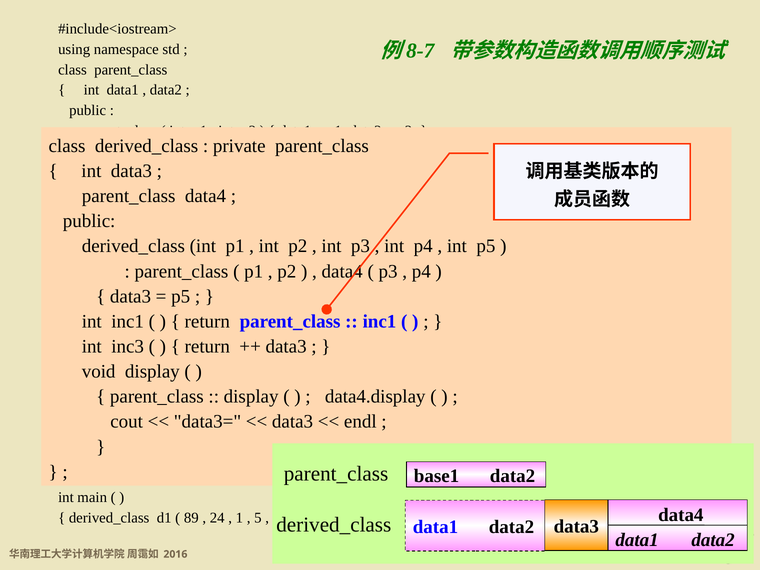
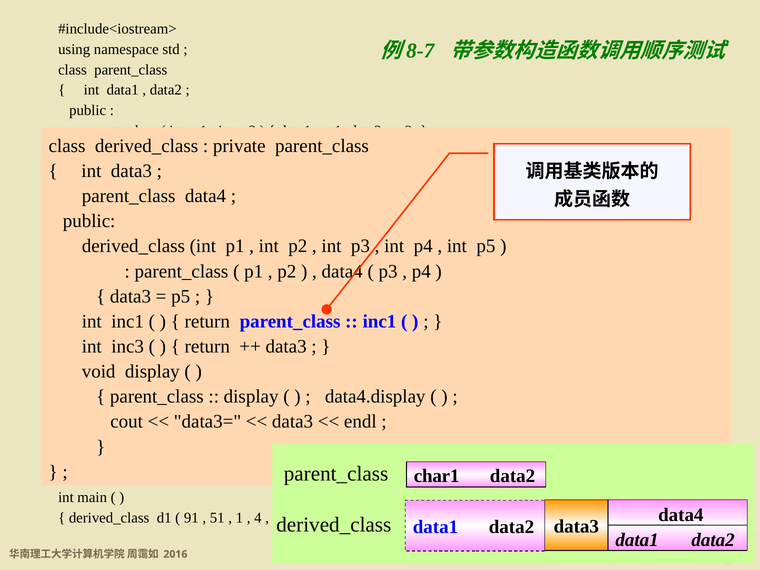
base1: base1 -> char1
89: 89 -> 91
24: 24 -> 51
5: 5 -> 4
